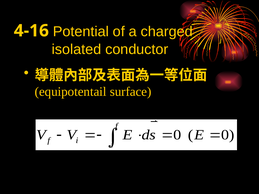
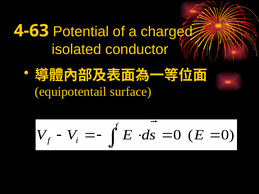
4-16: 4-16 -> 4-63
